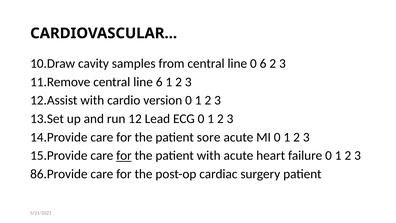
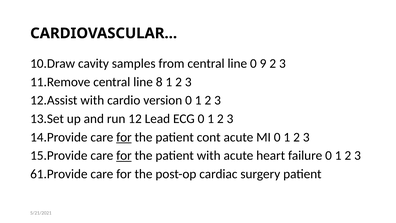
0 6: 6 -> 9
line 6: 6 -> 8
for at (124, 137) underline: none -> present
sore: sore -> cont
86.Provide: 86.Provide -> 61.Provide
